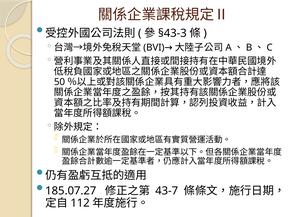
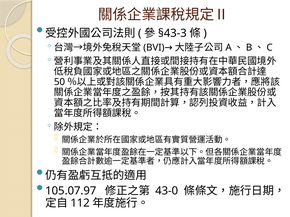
185.07.27: 185.07.27 -> 105.07.97
43-7: 43-7 -> 43-0
